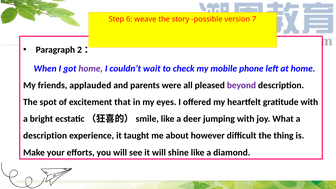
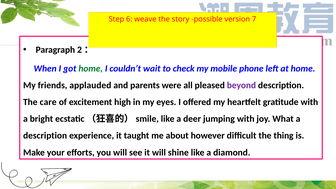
home at (91, 68) colour: purple -> green
spot: spot -> care
that: that -> high
